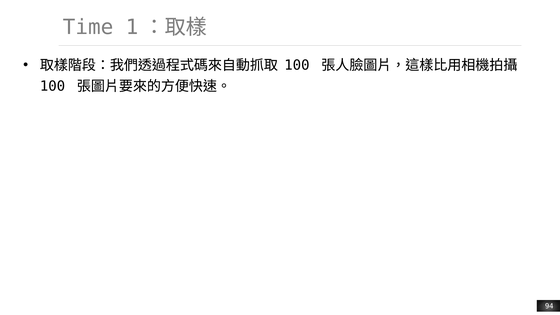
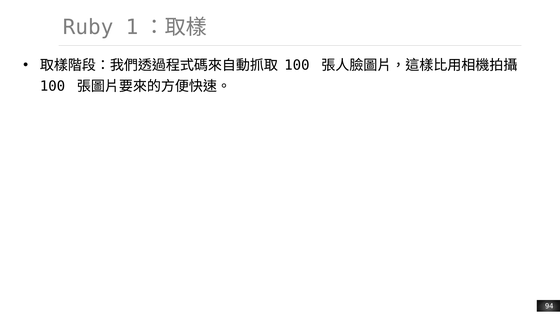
Time: Time -> Ruby
